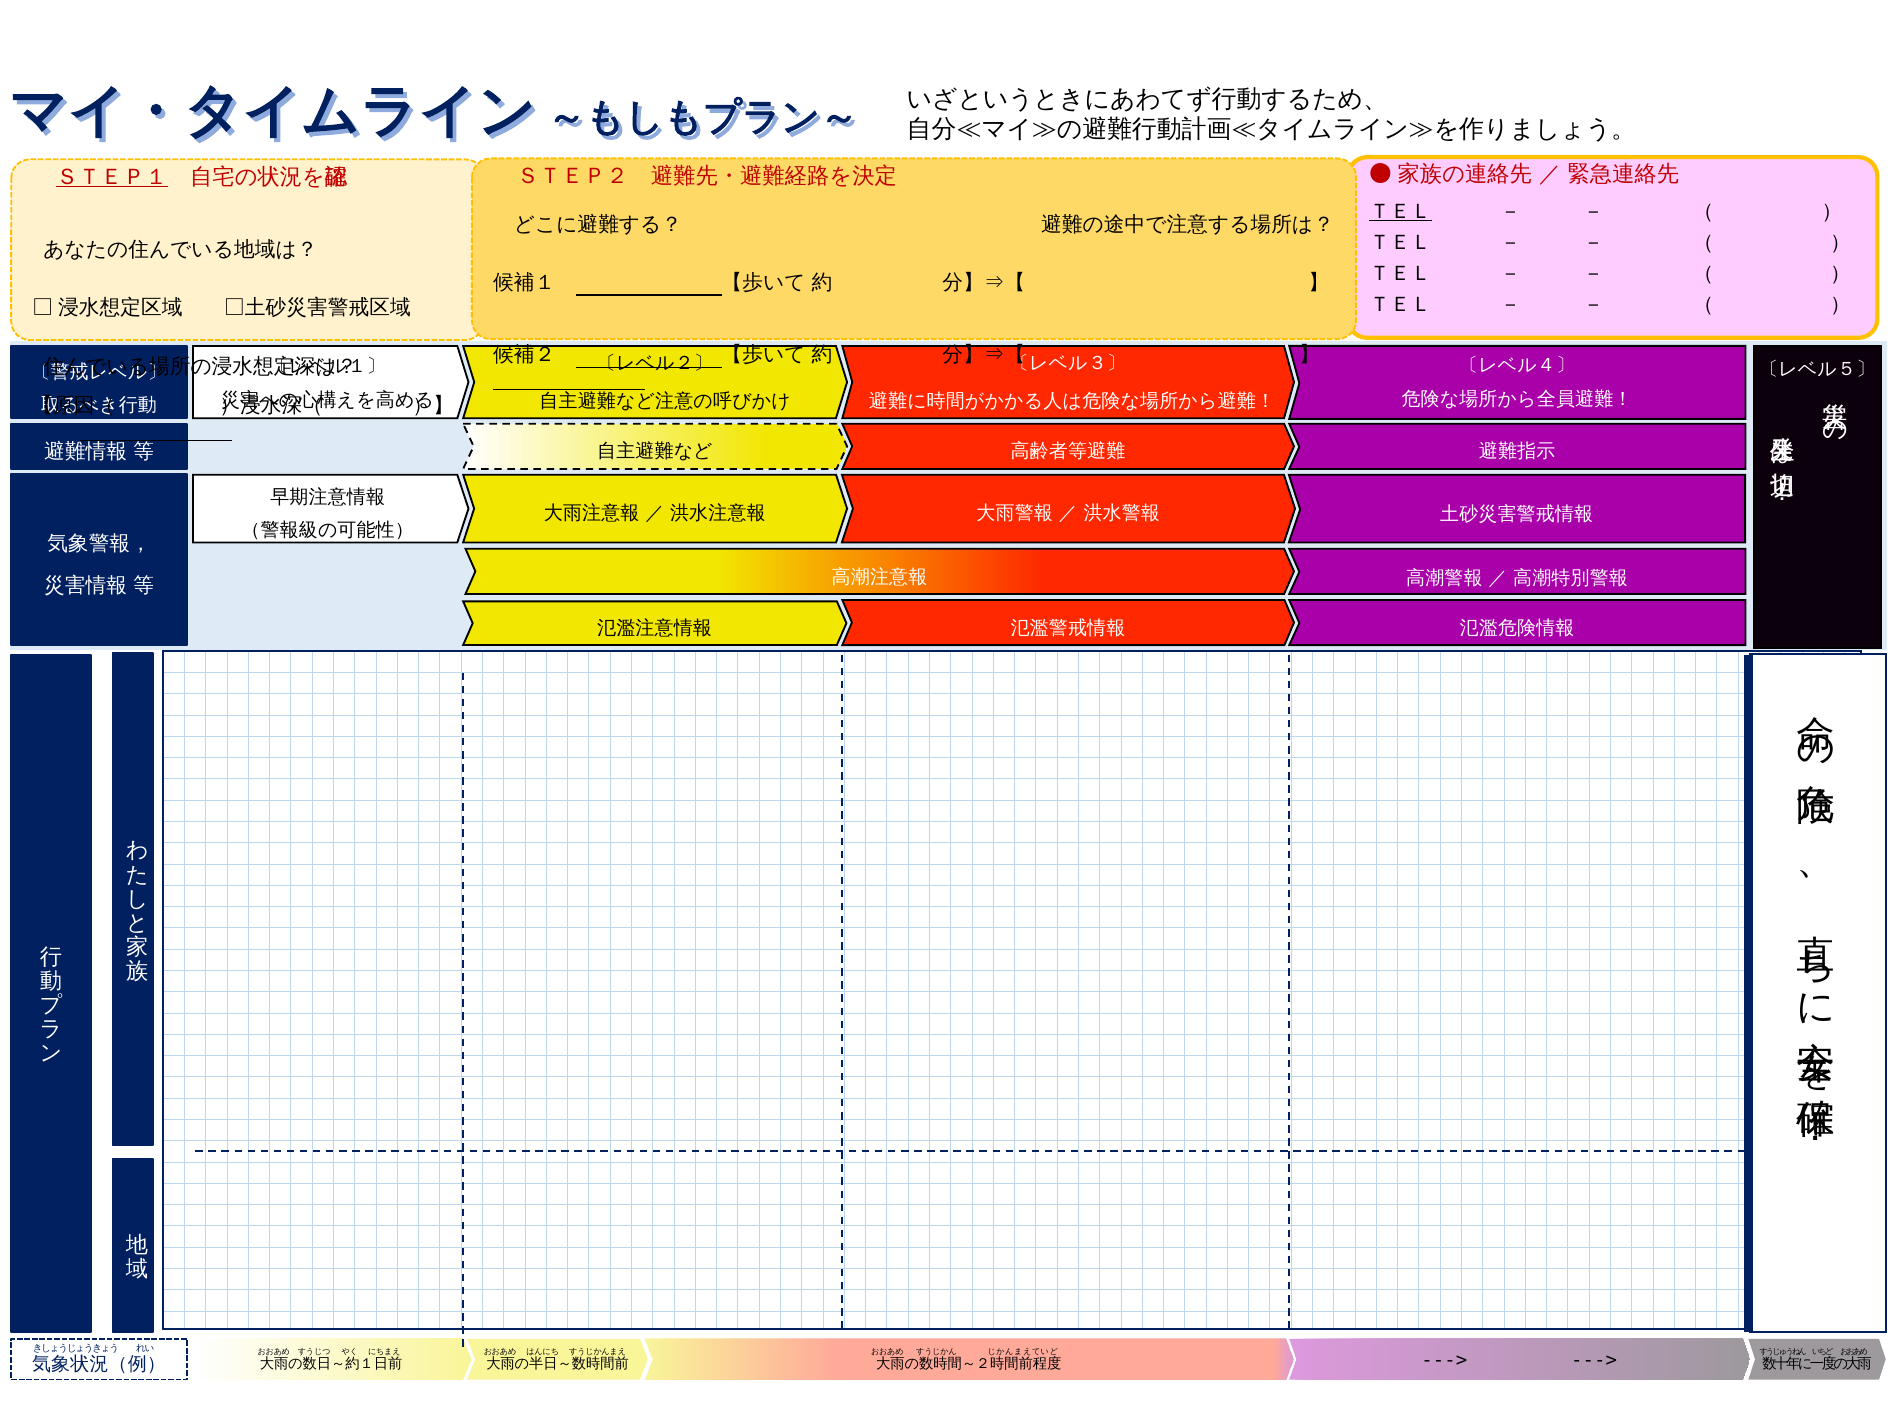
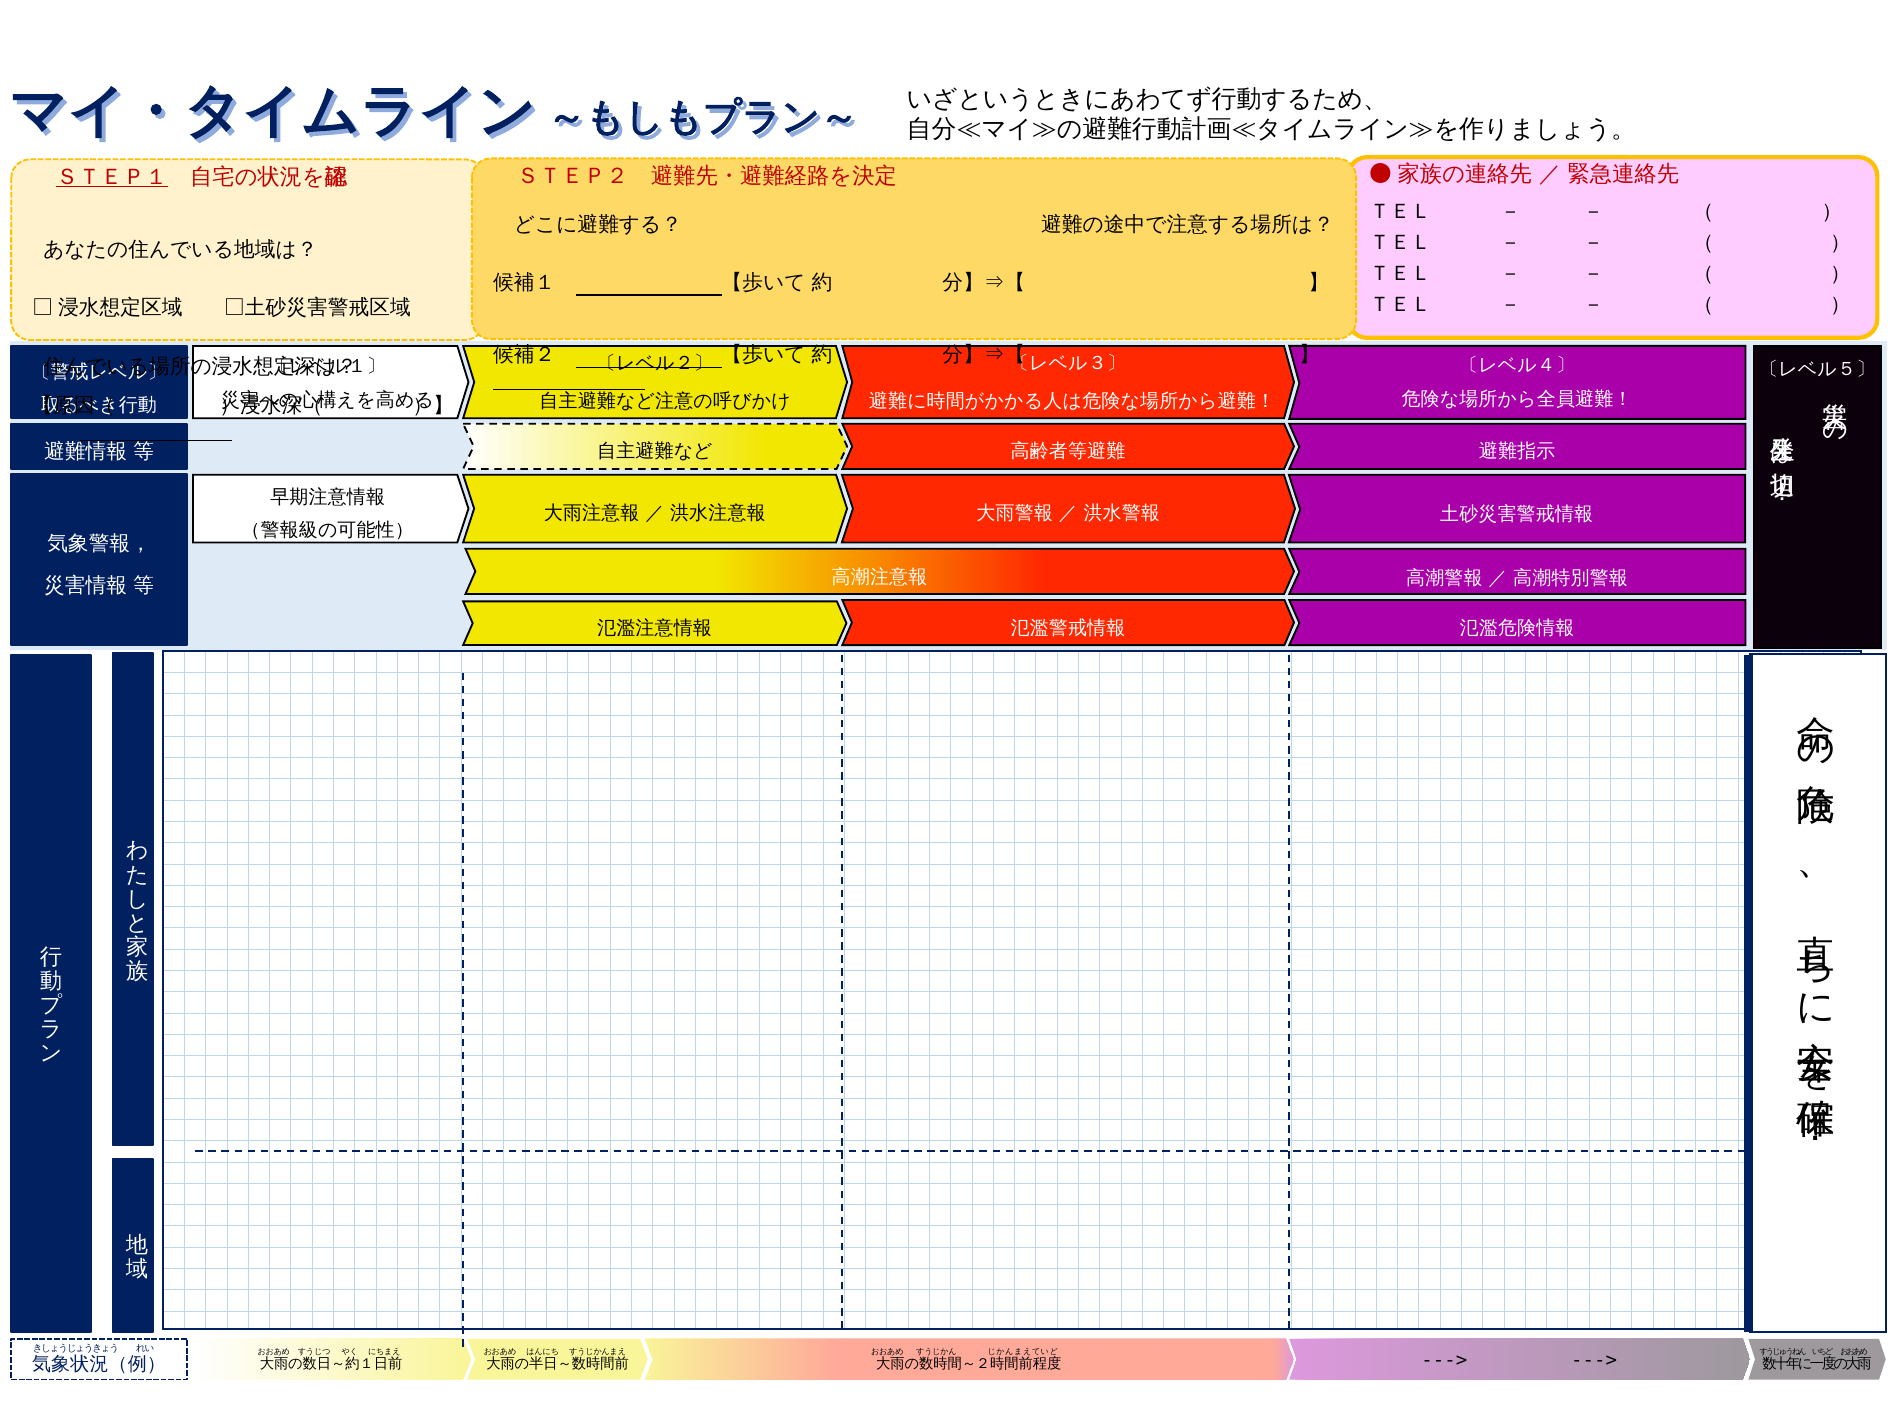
ＴＥＬ at (1401, 212) underline: present -> none
